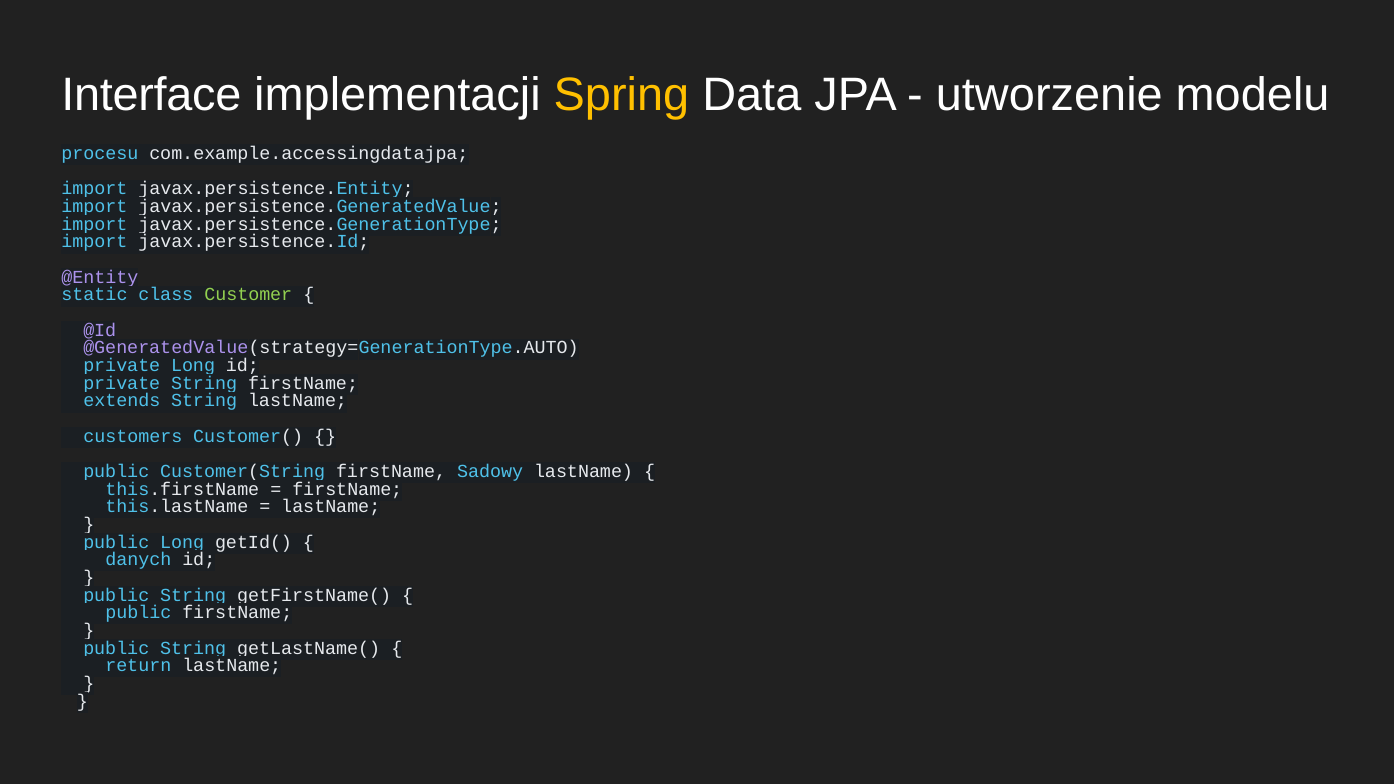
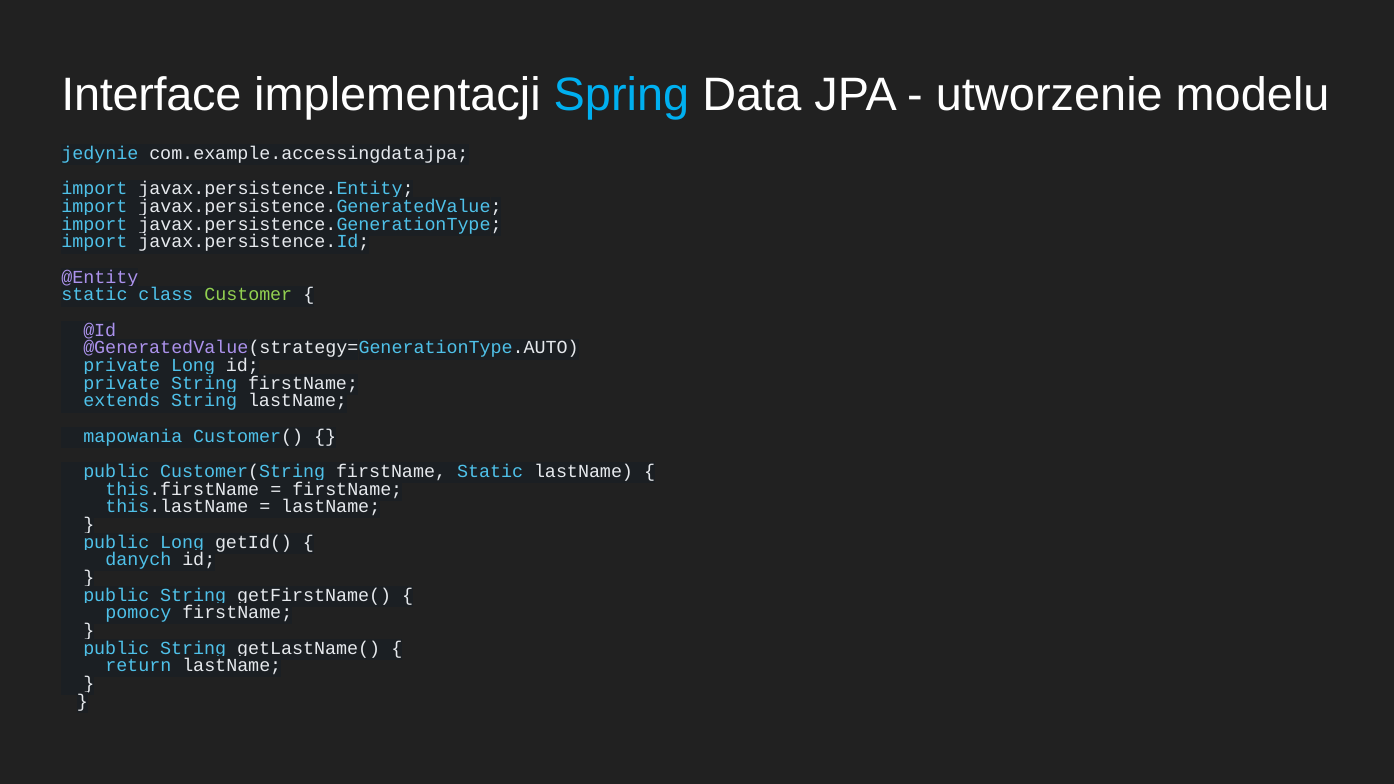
Spring colour: yellow -> light blue
procesu: procesu -> jedynie
customers: customers -> mapowania
Sadowy at (490, 471): Sadowy -> Static
public at (138, 613): public -> pomocy
